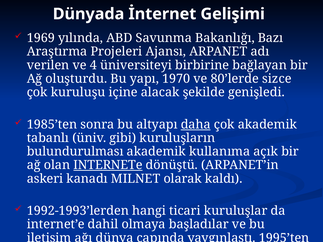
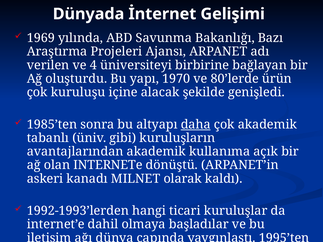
sizce: sizce -> ürün
bulundurulması: bulundurulması -> avantajlarından
INTERNETe underline: present -> none
